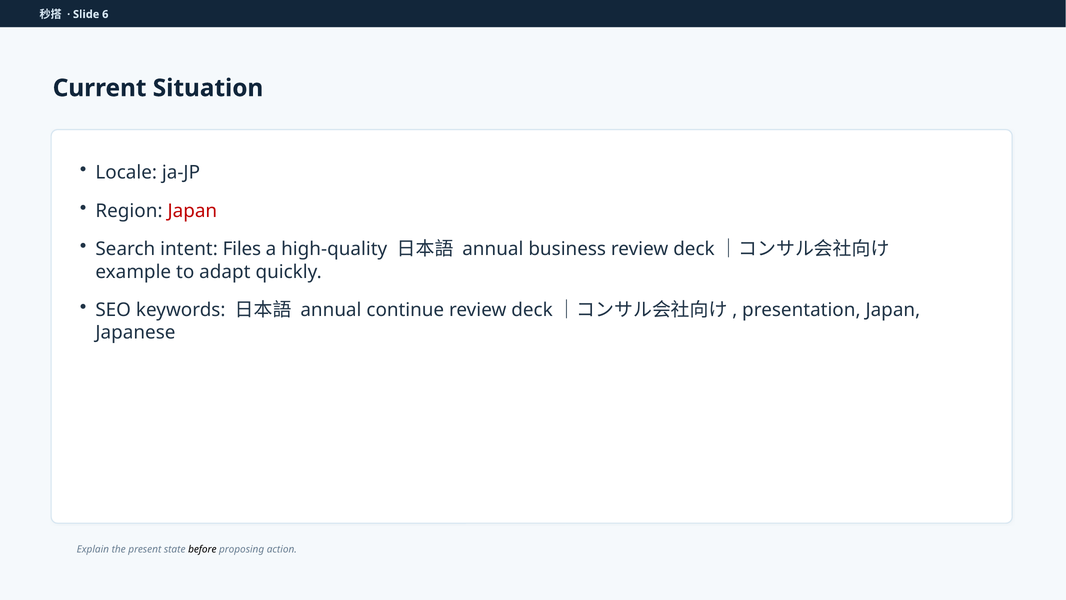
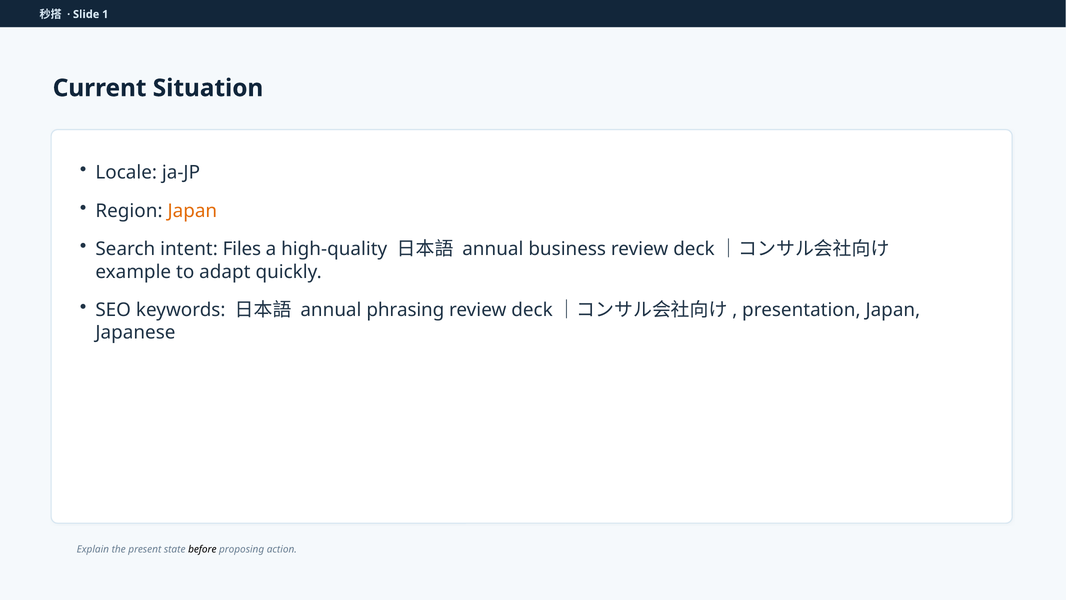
6: 6 -> 1
Japan at (192, 211) colour: red -> orange
continue: continue -> phrasing
